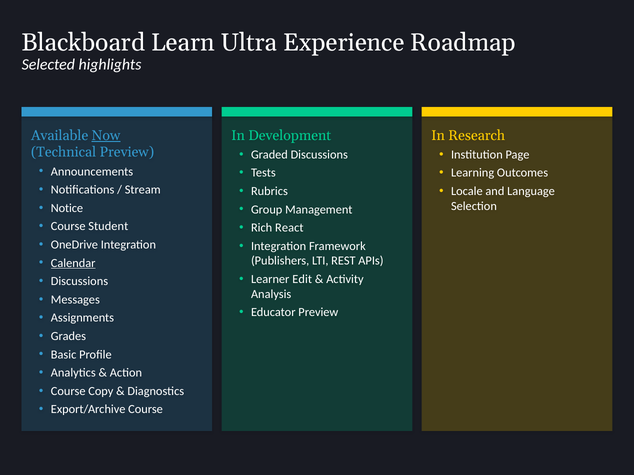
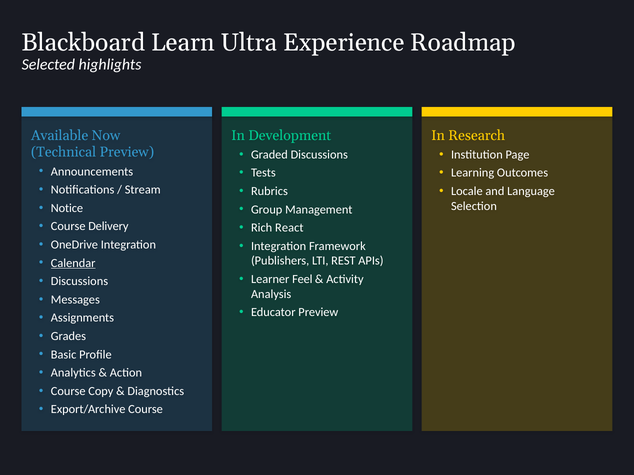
Now underline: present -> none
Student: Student -> Delivery
Edit: Edit -> Feel
